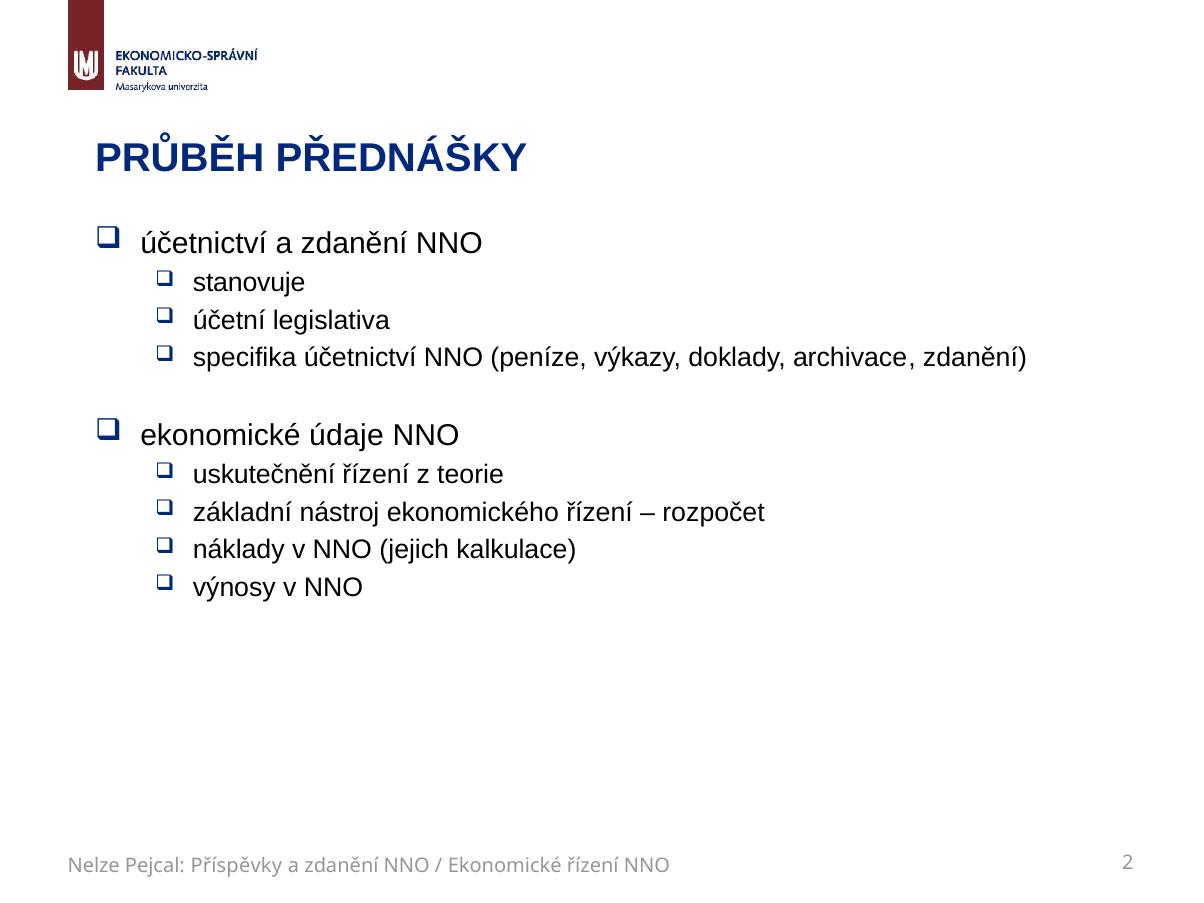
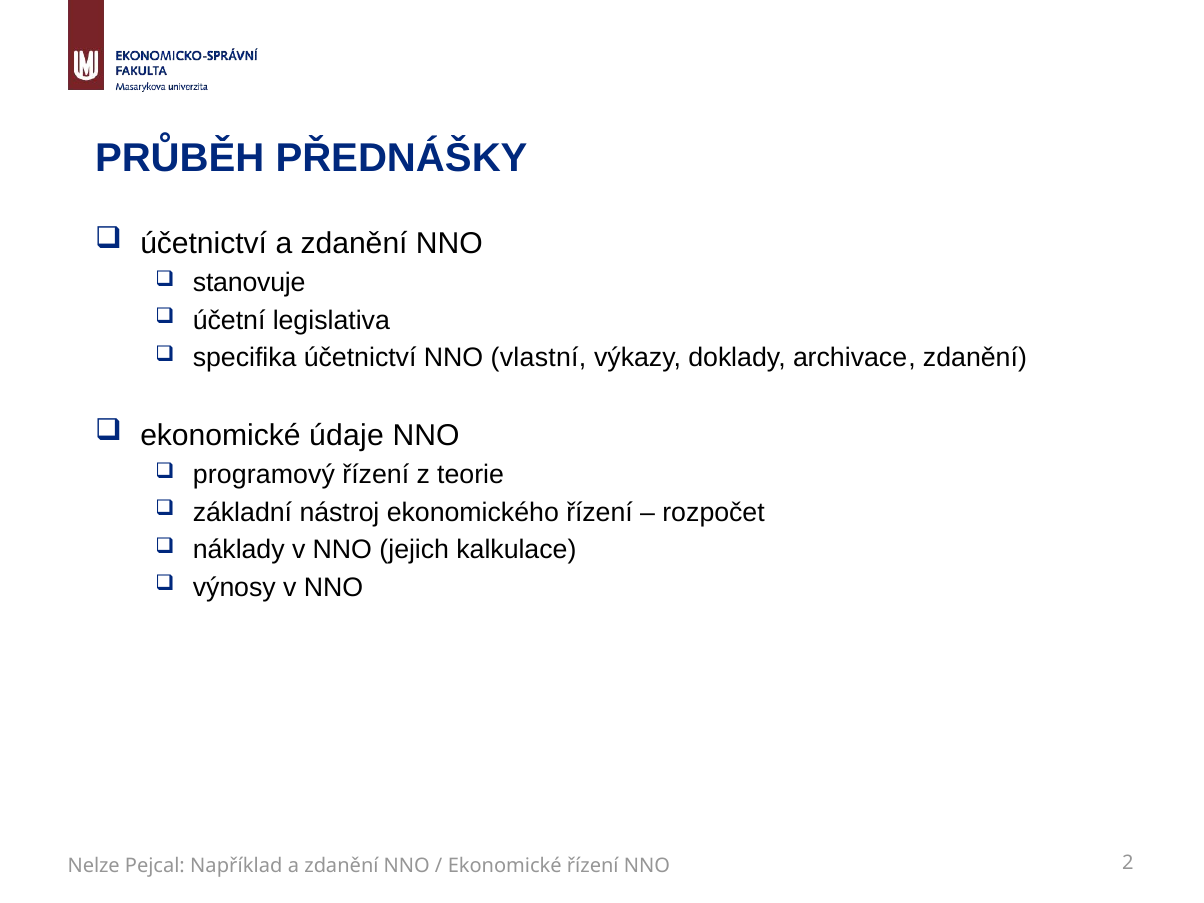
peníze: peníze -> vlastní
uskutečnění: uskutečnění -> programový
Příspěvky: Příspěvky -> Například
